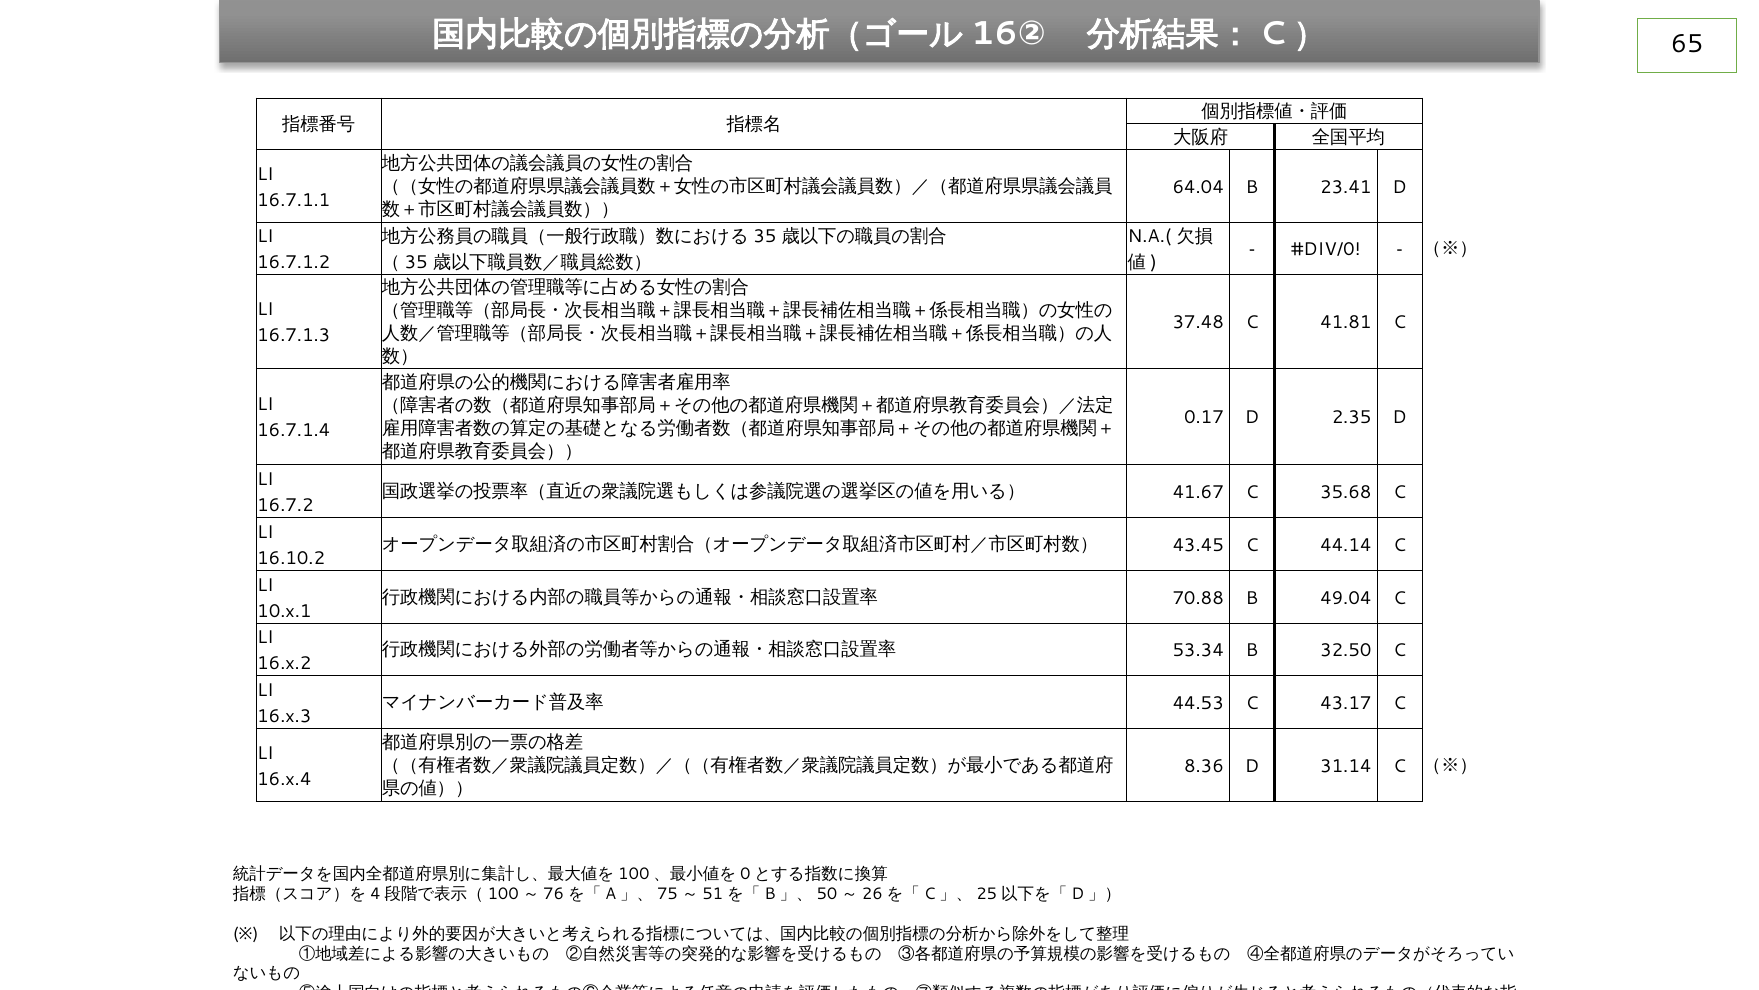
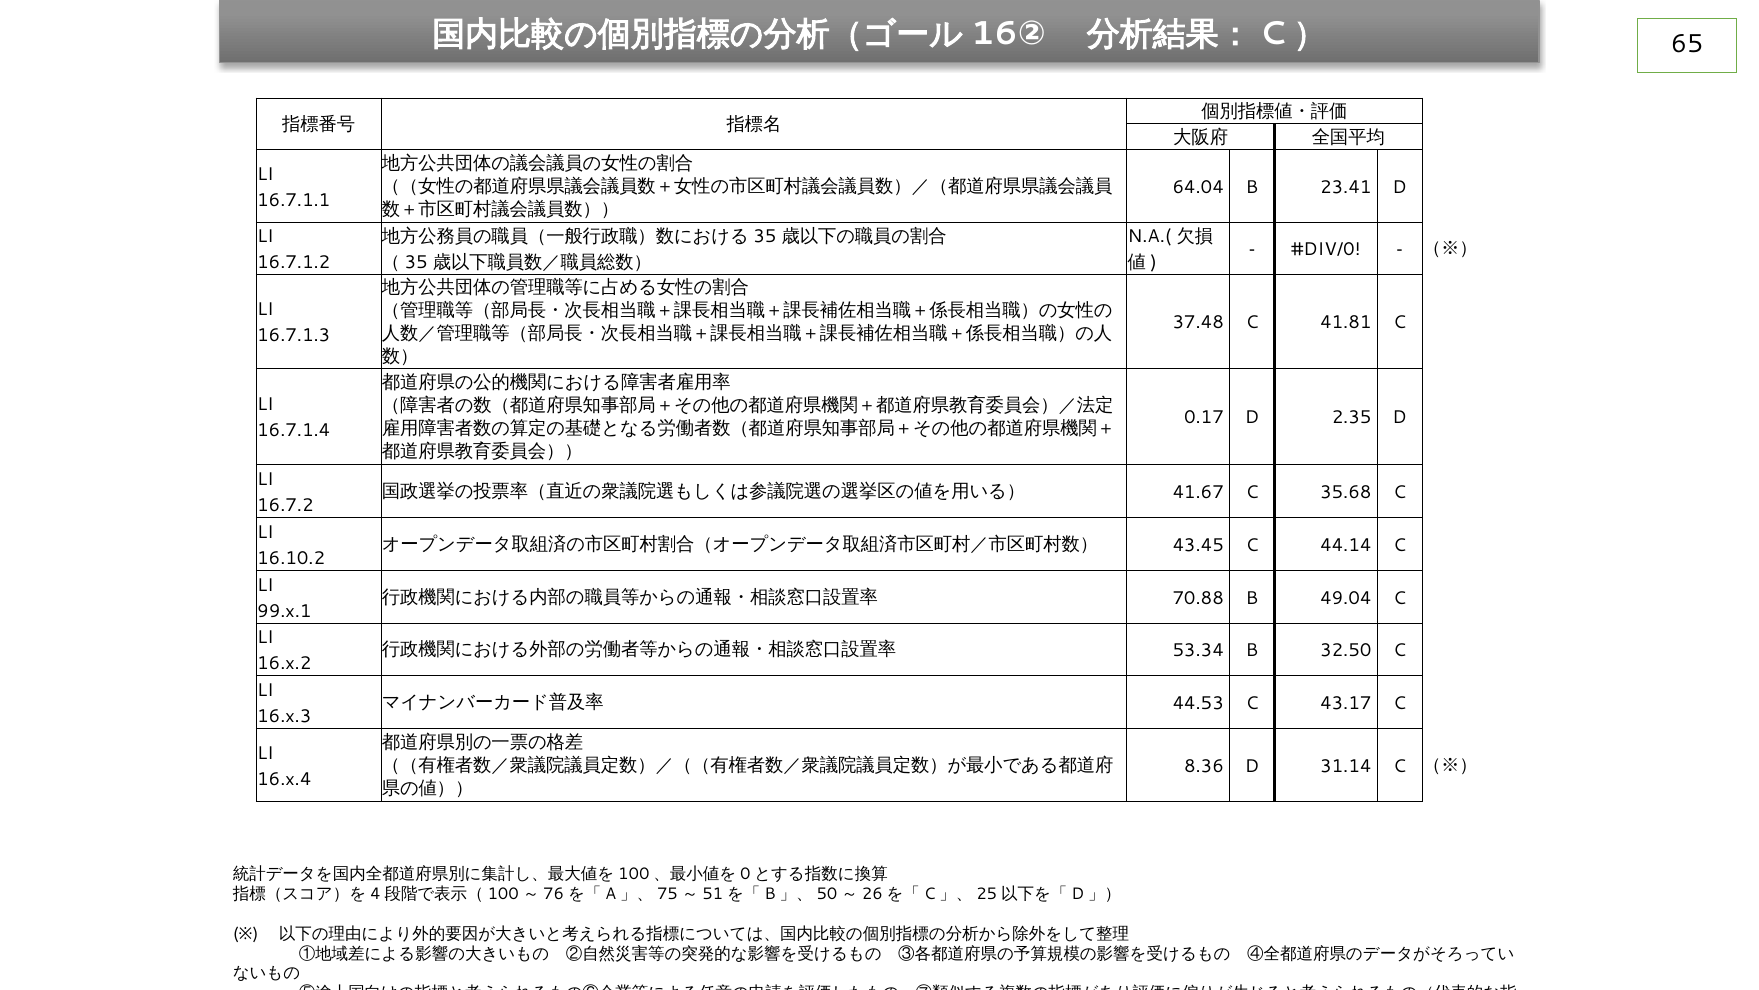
10.x.1: 10.x.1 -> 99.x.1
